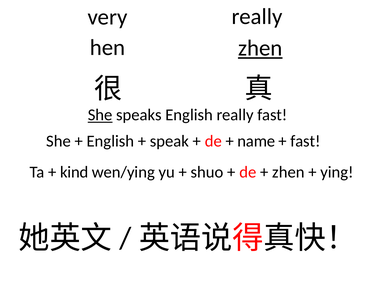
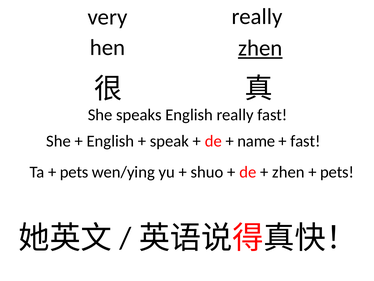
She at (100, 115) underline: present -> none
kind at (74, 172): kind -> pets
ying at (337, 172): ying -> pets
